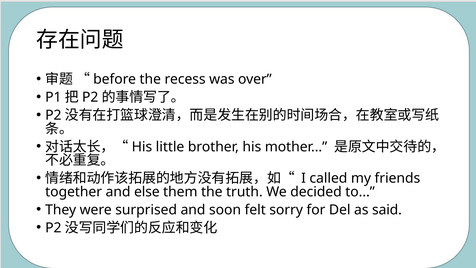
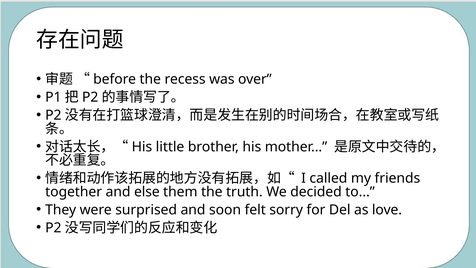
said: said -> love
